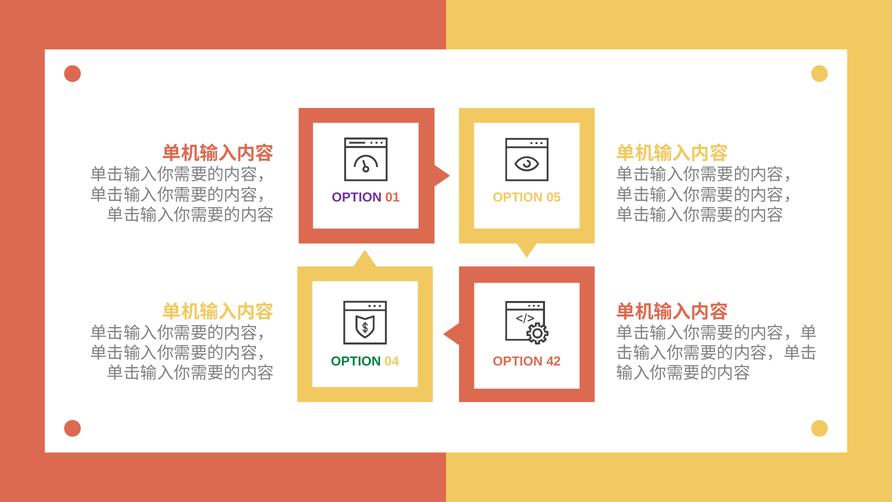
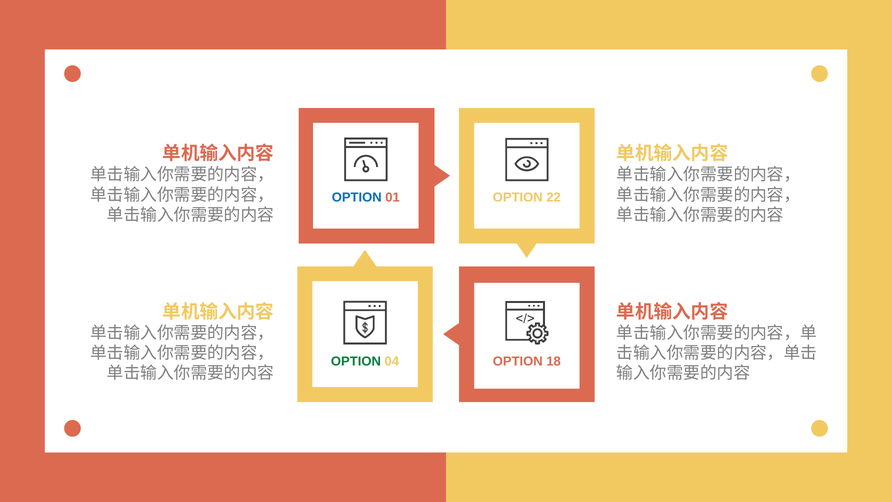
OPTION at (357, 197) colour: purple -> blue
05: 05 -> 22
42: 42 -> 18
